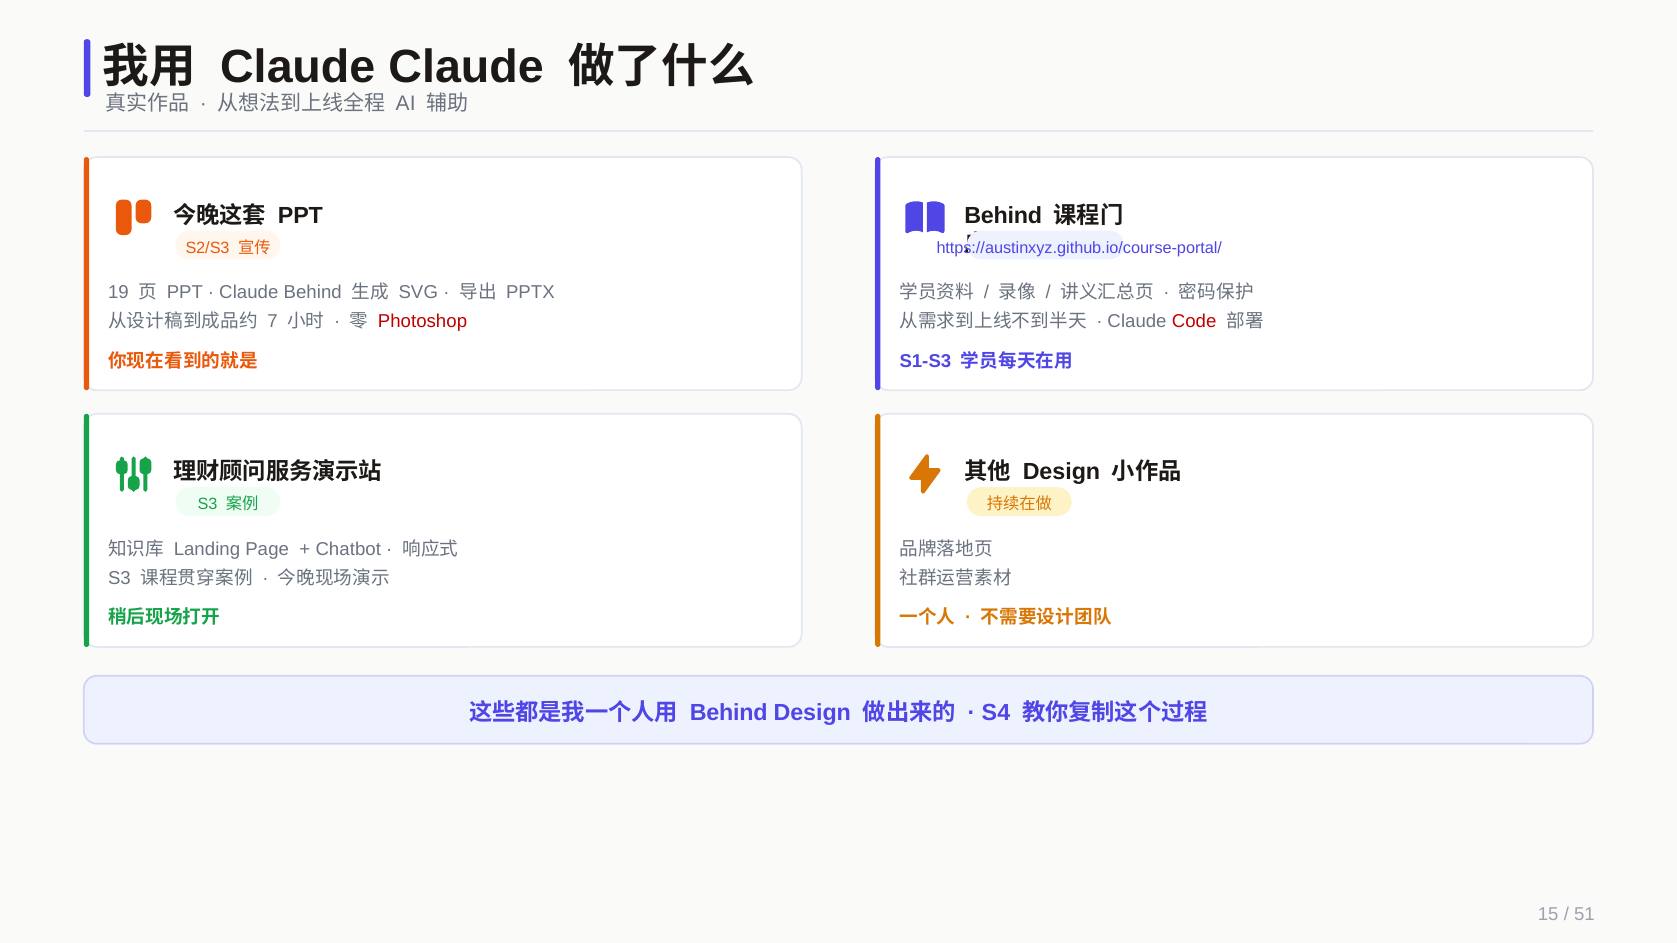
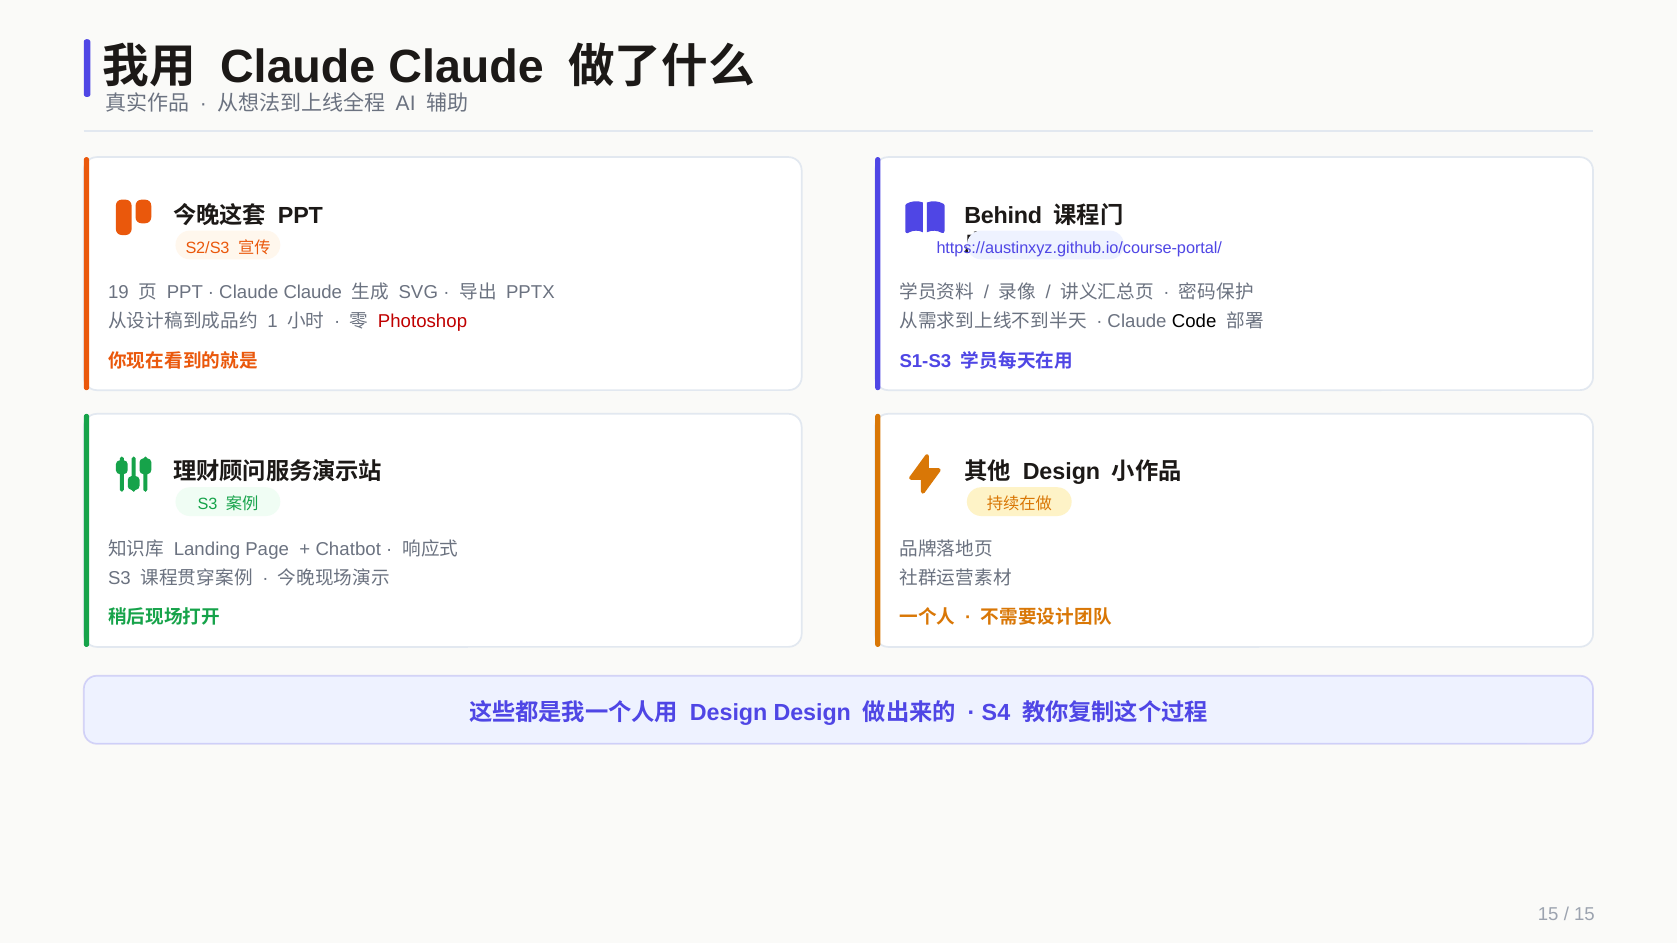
Behind at (313, 293): Behind -> Claude
7: 7 -> 1
Code colour: red -> black
Behind at (729, 713): Behind -> Design
51 at (1584, 915): 51 -> 15
